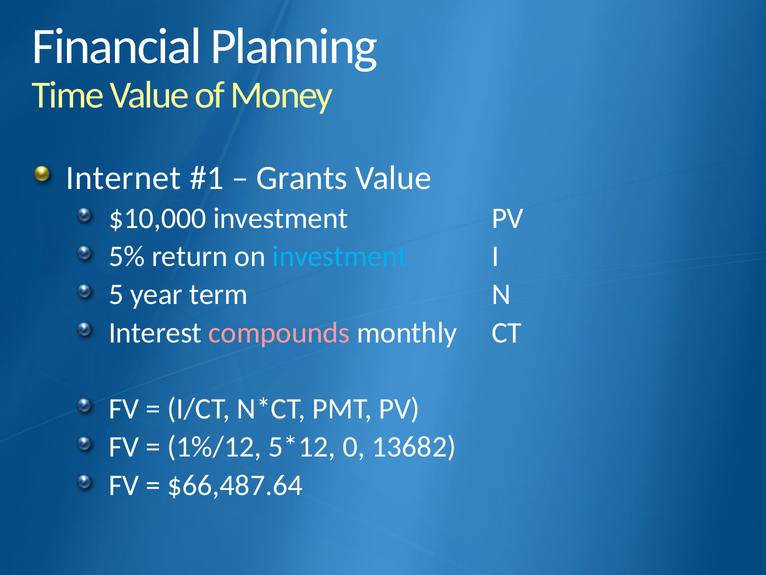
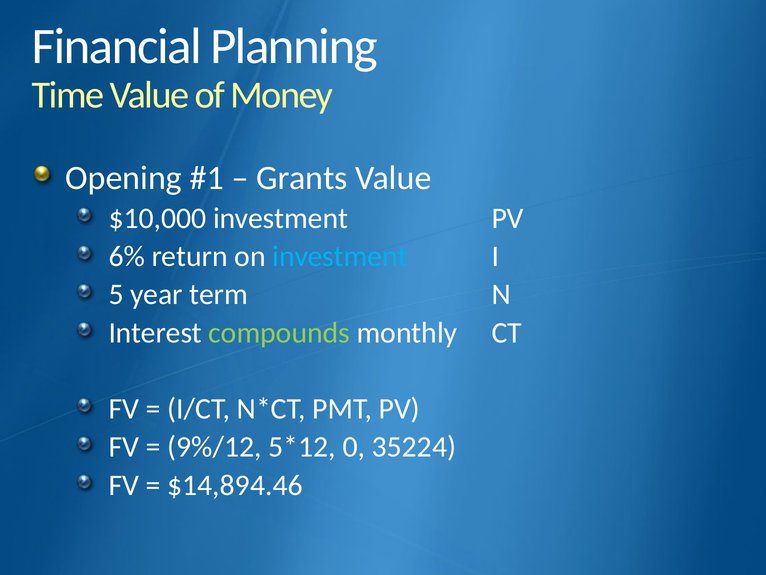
Internet: Internet -> Opening
5%: 5% -> 6%
compounds colour: pink -> light green
1%/12: 1%/12 -> 9%/12
13682: 13682 -> 35224
$66,487.64: $66,487.64 -> $14,894.46
